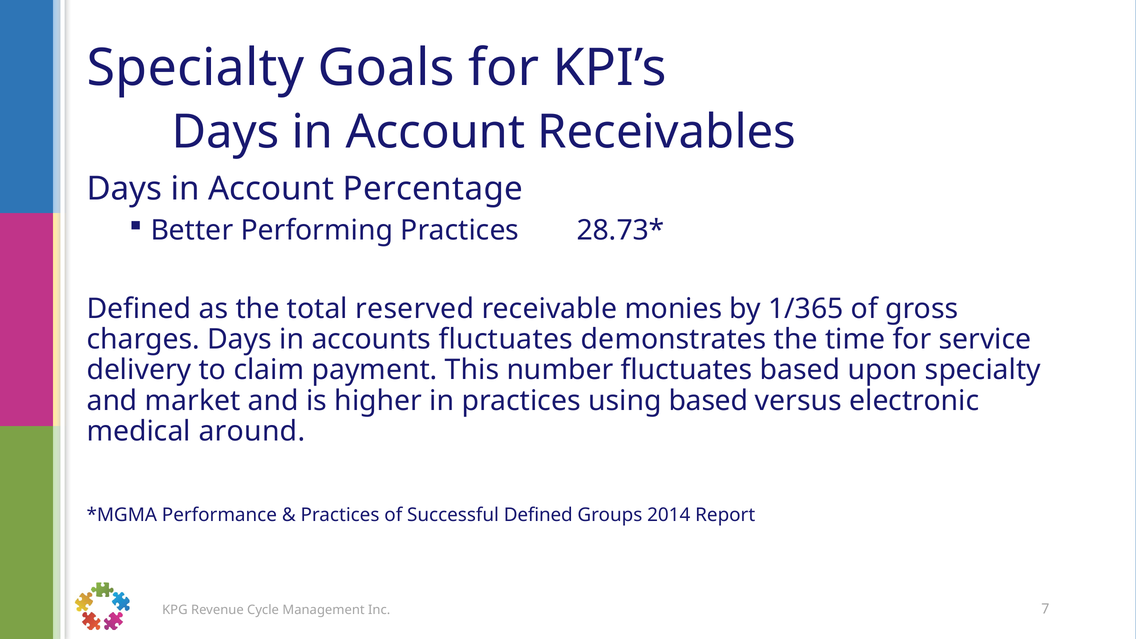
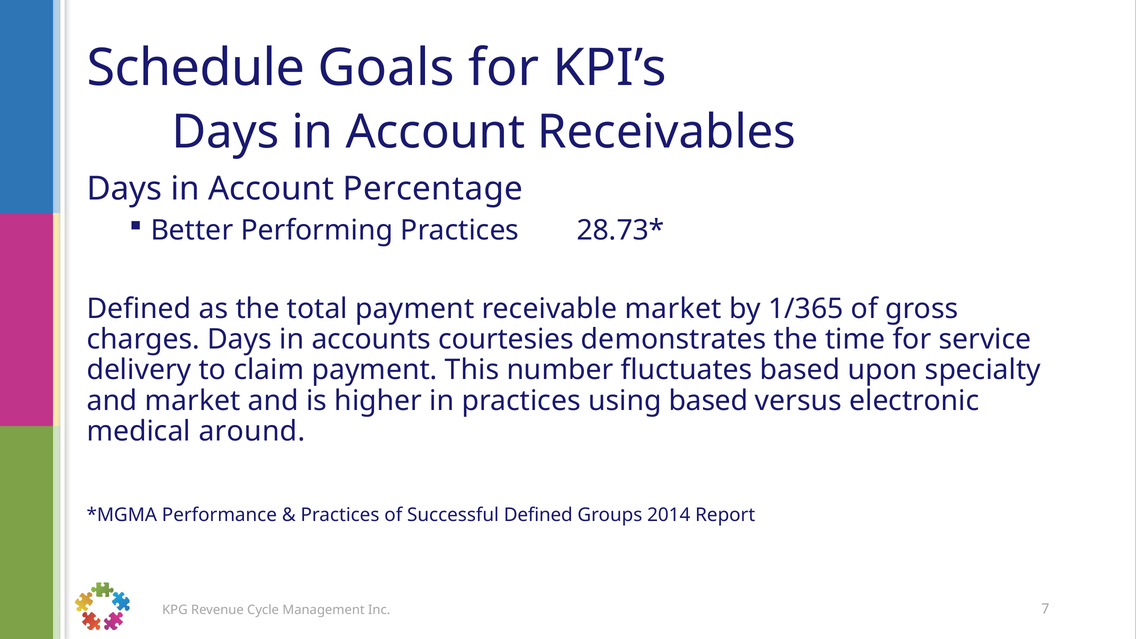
Specialty at (195, 68): Specialty -> Schedule
total reserved: reserved -> payment
receivable monies: monies -> market
accounts fluctuates: fluctuates -> courtesies
